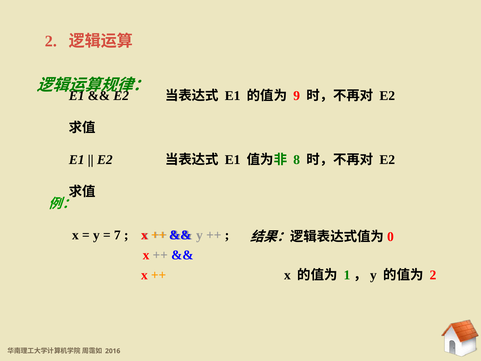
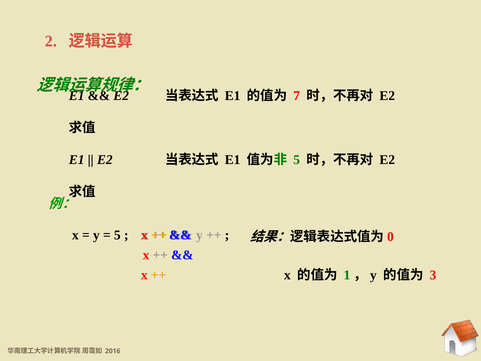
9: 9 -> 7
8 at (297, 160): 8 -> 5
7 at (117, 235): 7 -> 5
2 at (433, 275): 2 -> 3
